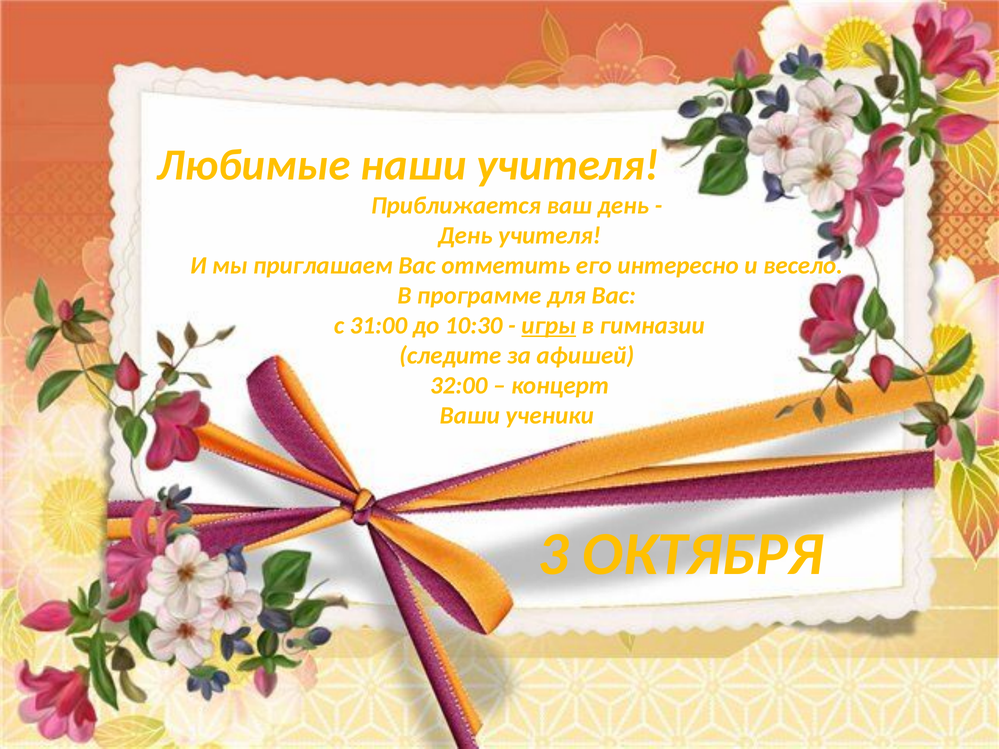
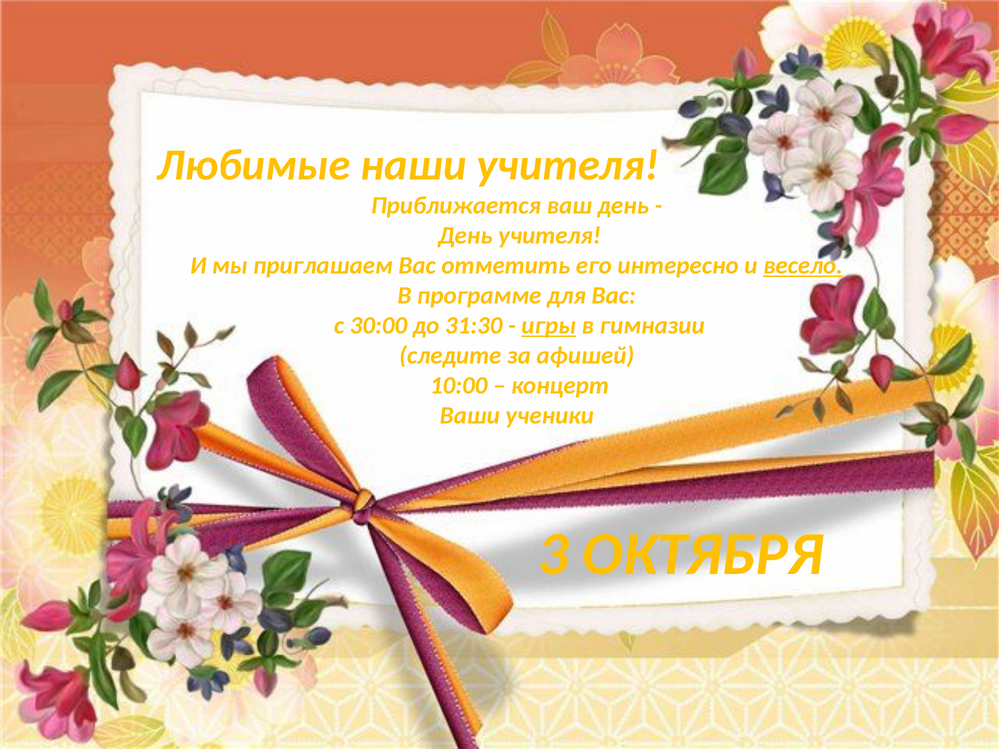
весело underline: none -> present
31:00: 31:00 -> 30:00
10:30: 10:30 -> 31:30
32:00: 32:00 -> 10:00
